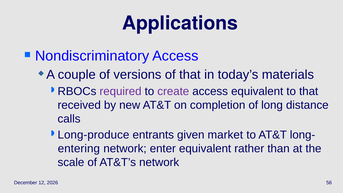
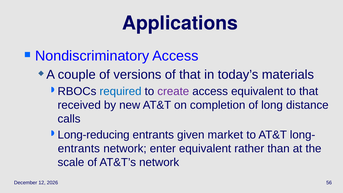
required colour: purple -> blue
Long-produce: Long-produce -> Long-reducing
entering at (79, 149): entering -> entrants
